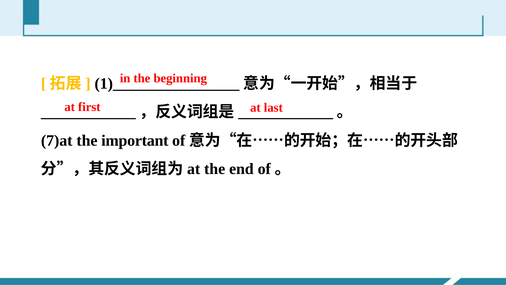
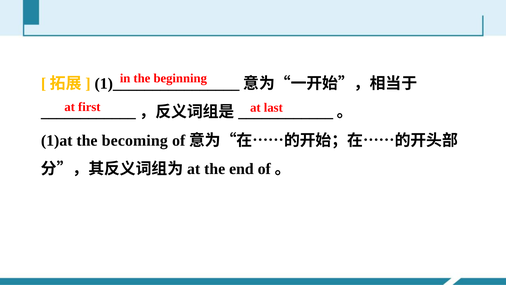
7)at: 7)at -> 1)at
important: important -> becoming
